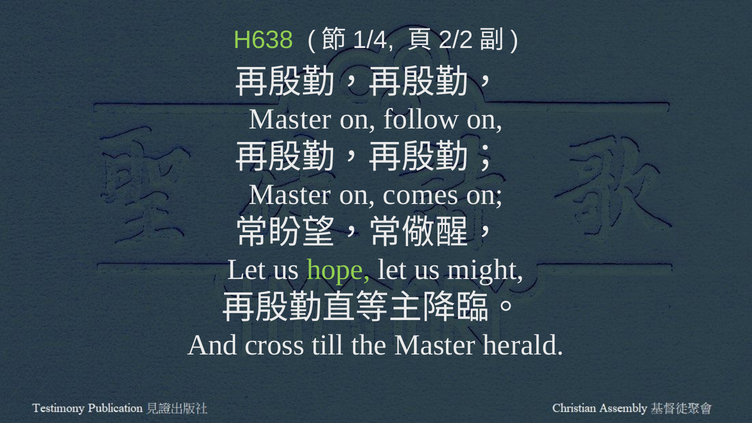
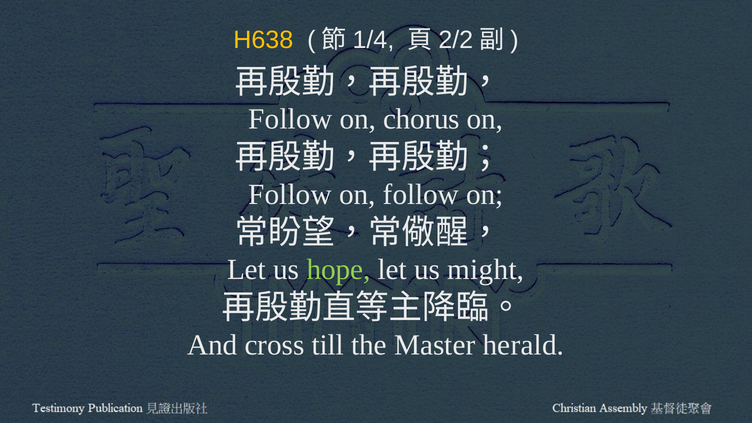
H638 colour: light green -> yellow
Master at (290, 119): Master -> Follow
follow: follow -> chorus
Master at (290, 195): Master -> Follow
on comes: comes -> follow
